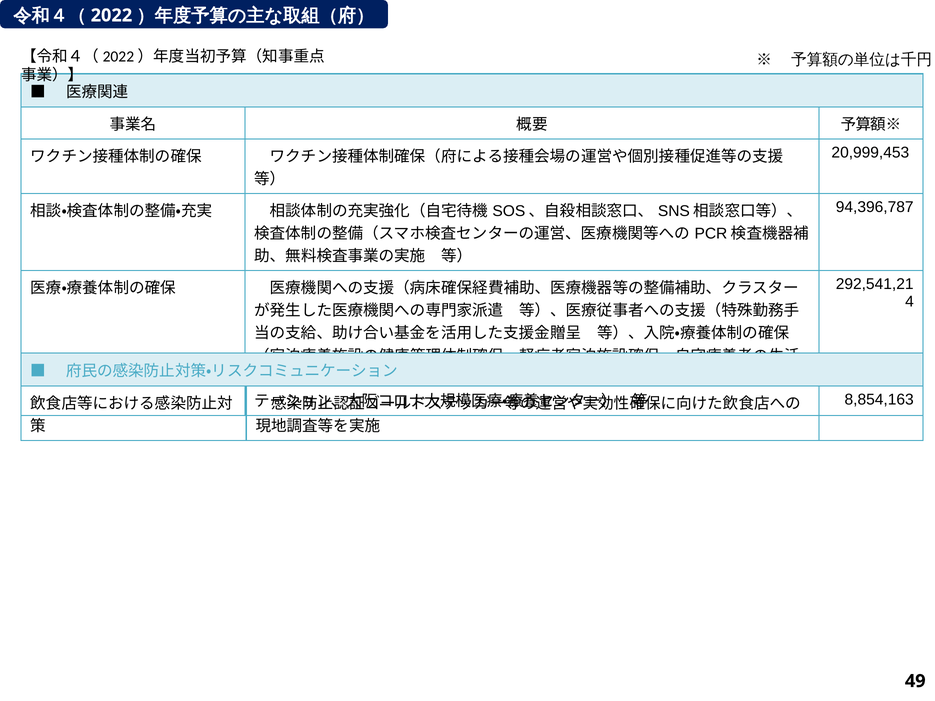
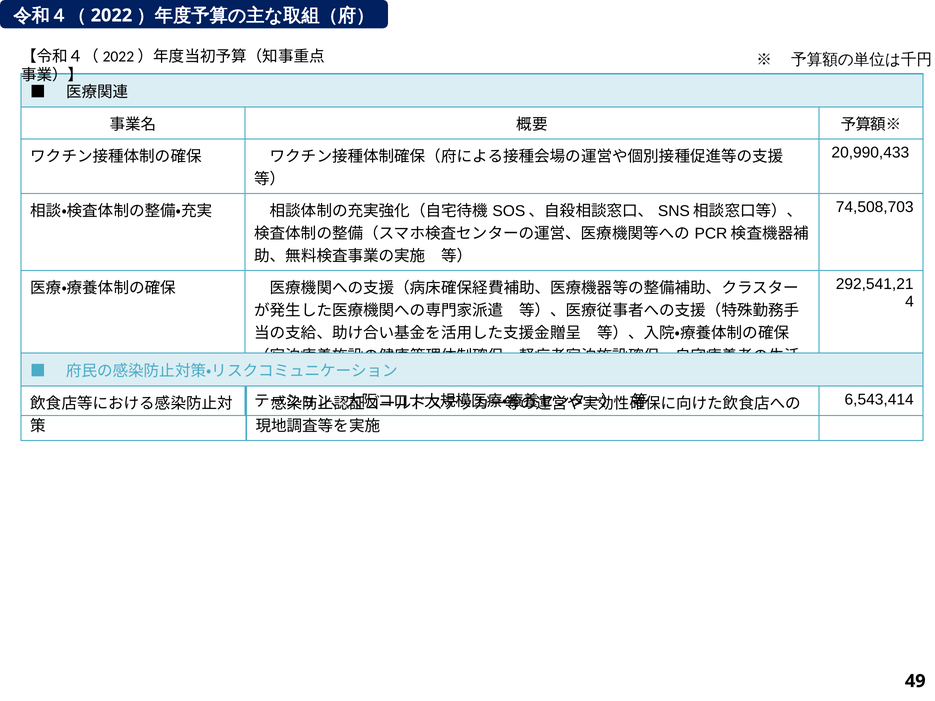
20,999,453: 20,999,453 -> 20,990,433
94,396,787: 94,396,787 -> 74,508,703
8,854,163: 8,854,163 -> 6,543,414
